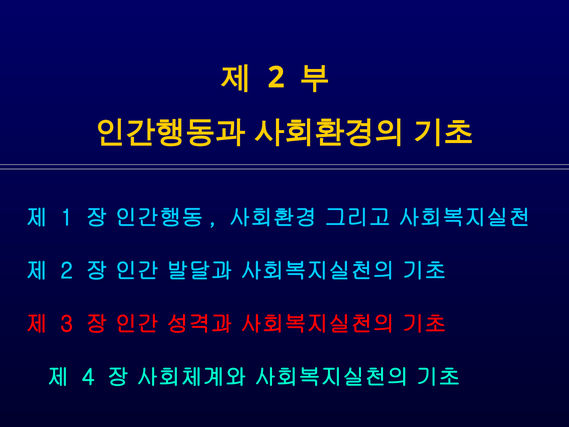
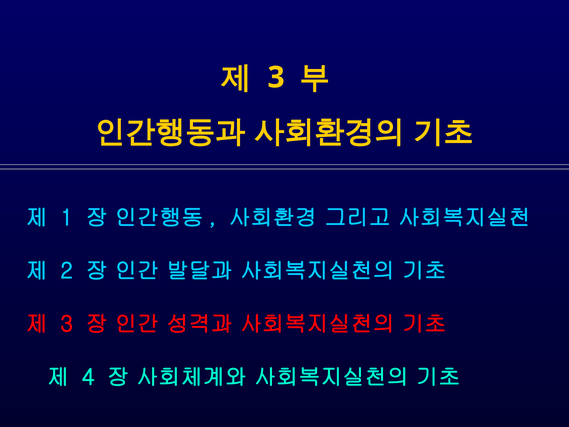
2 at (276, 77): 2 -> 3
